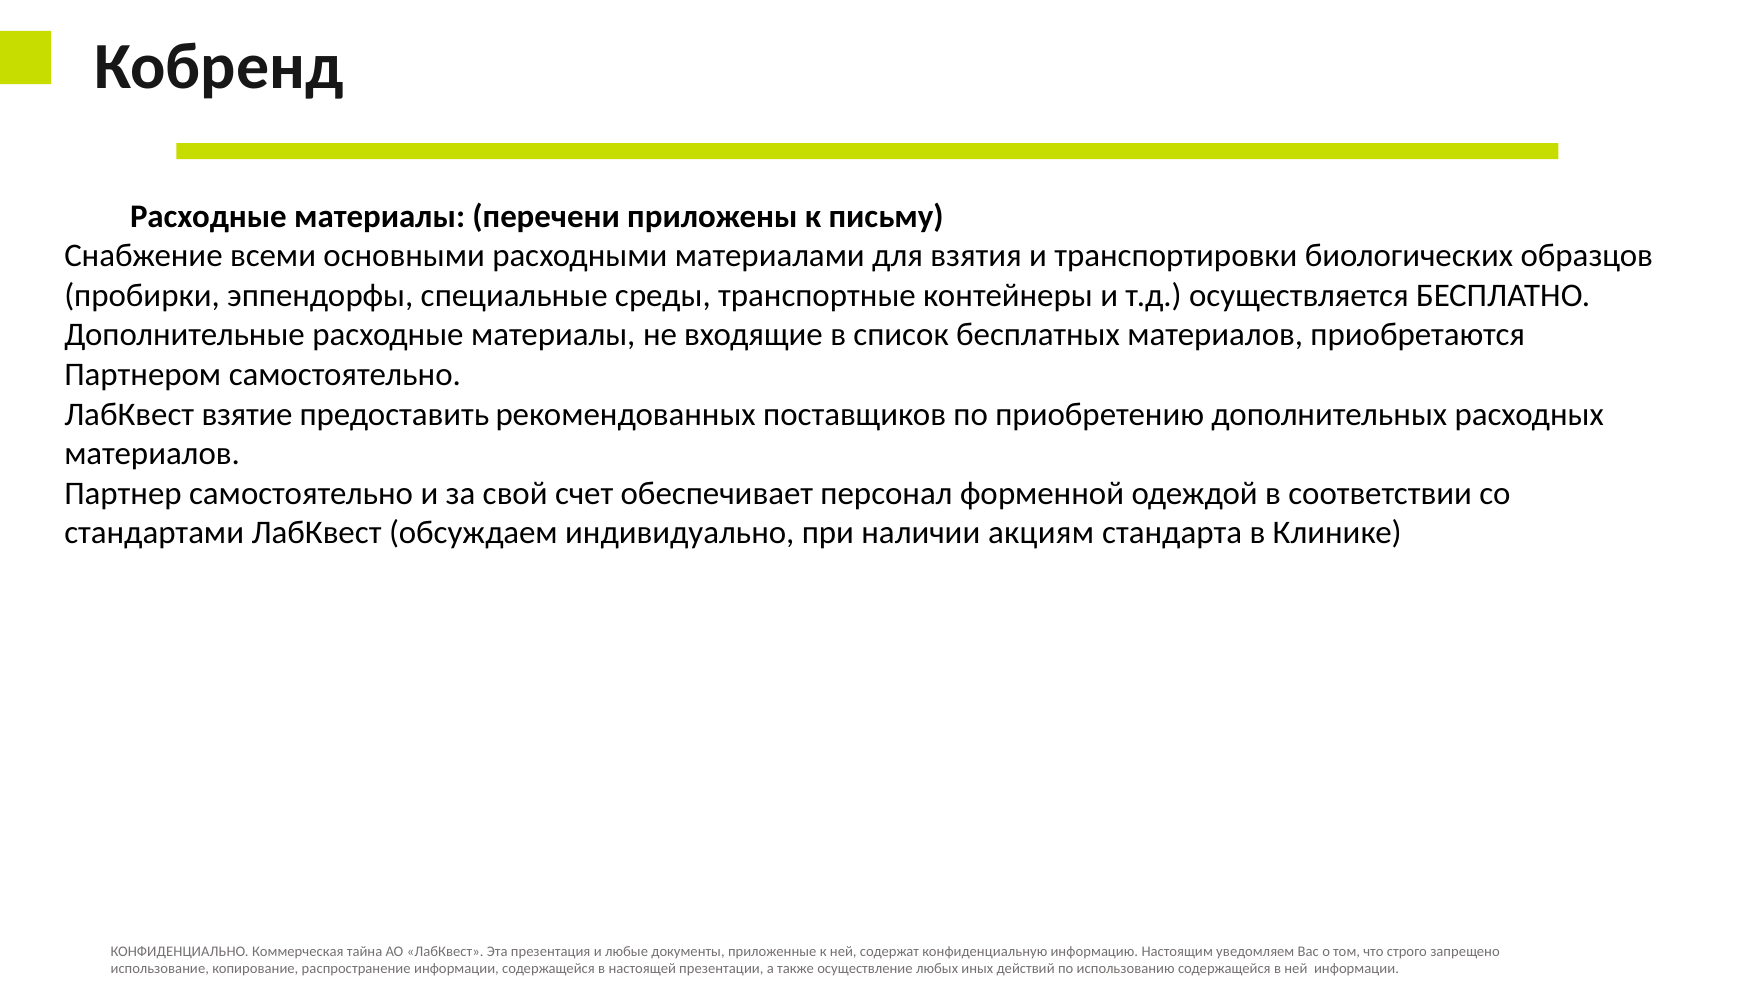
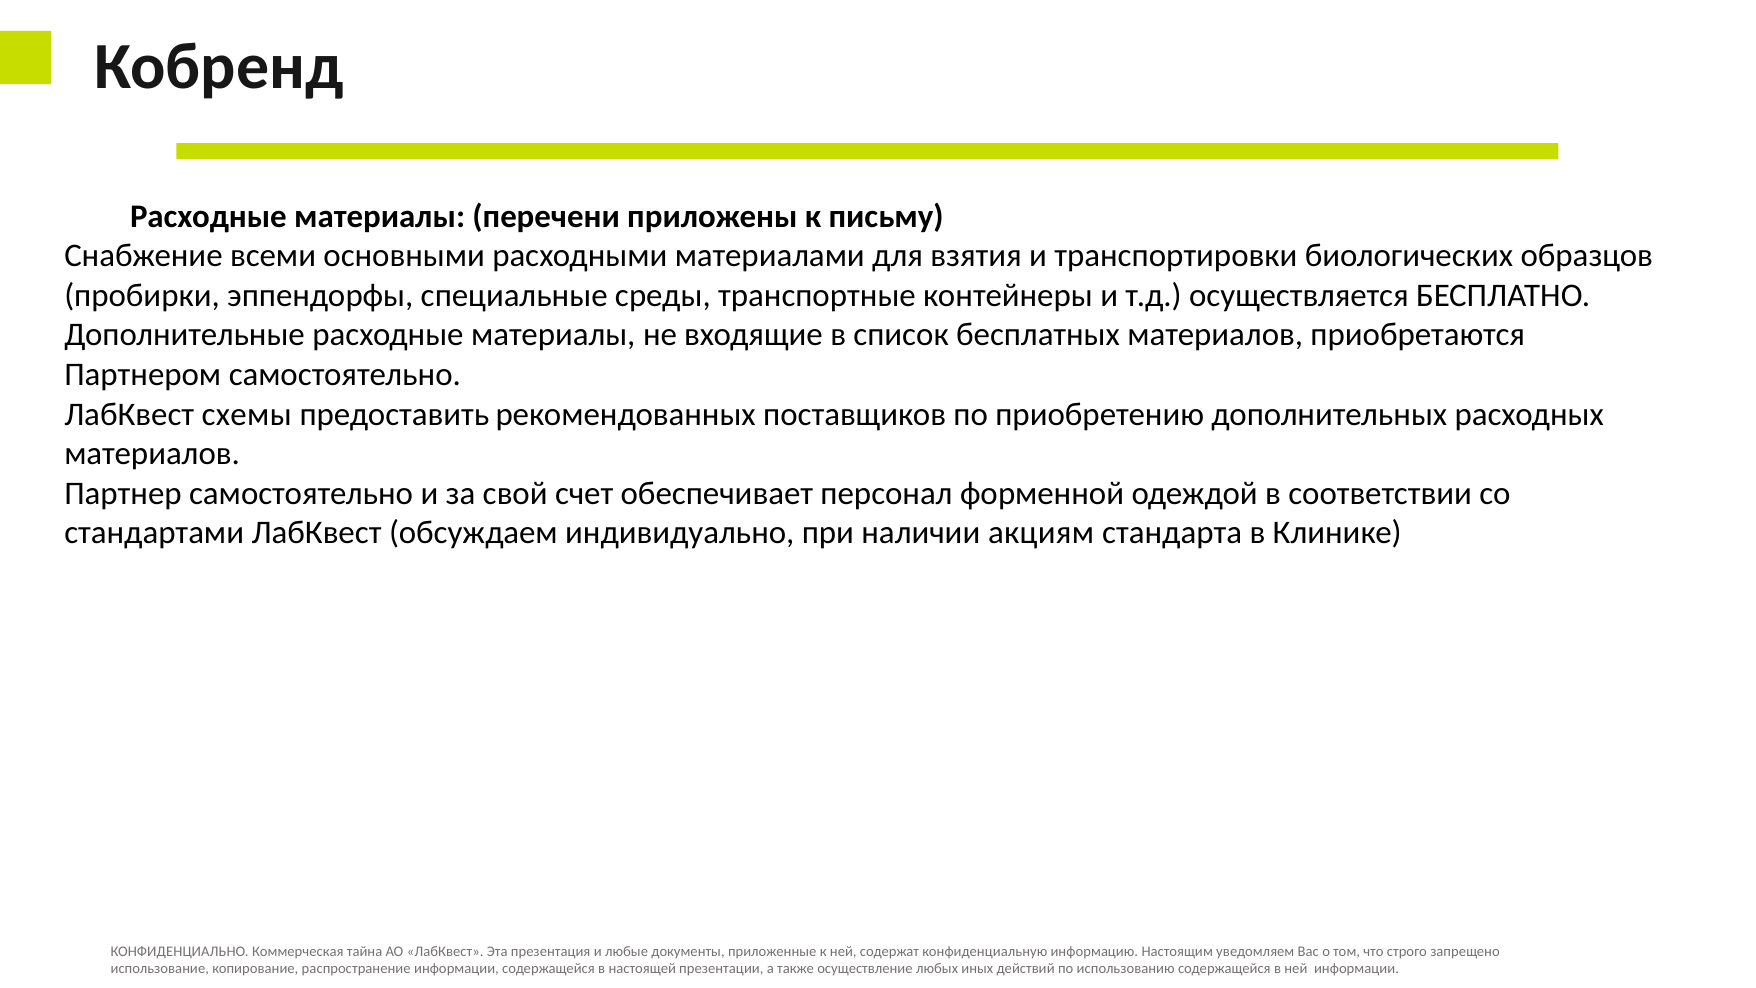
взятие: взятие -> схемы
